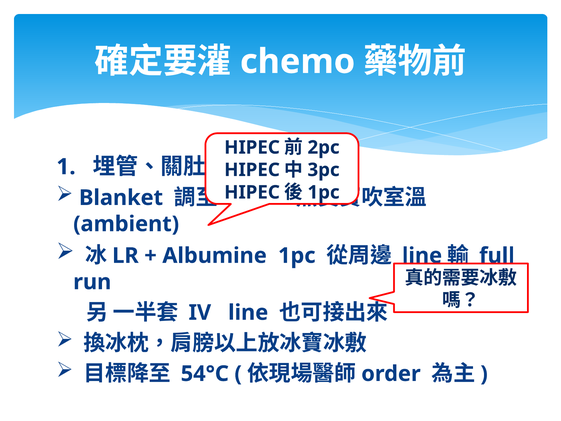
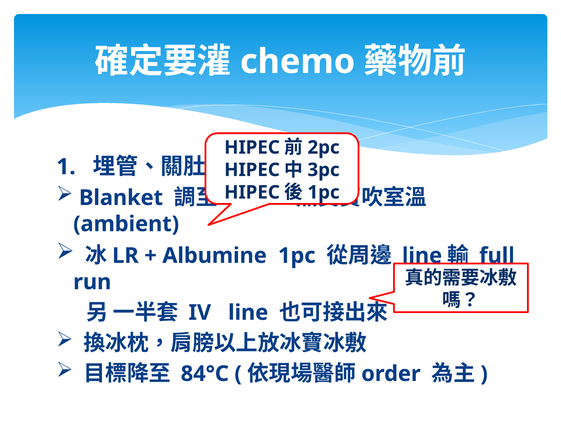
54°C: 54°C -> 84°C
